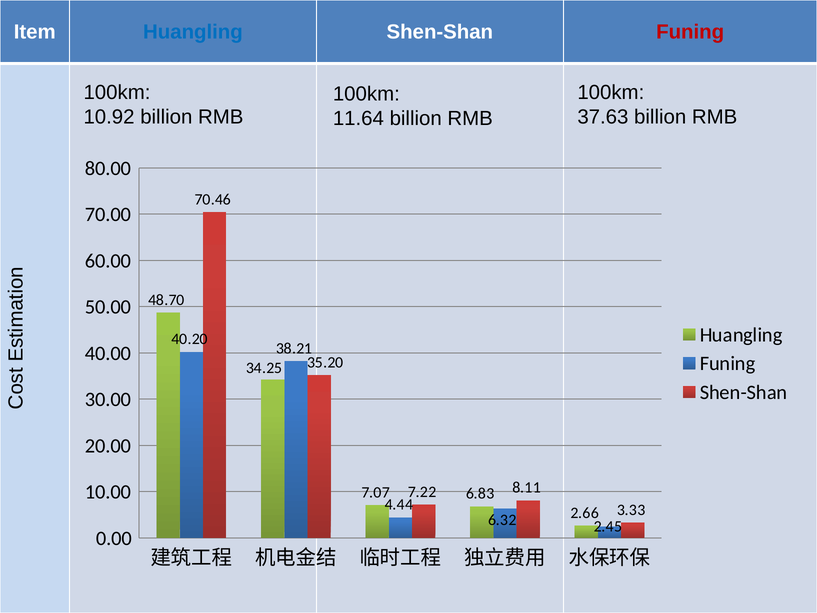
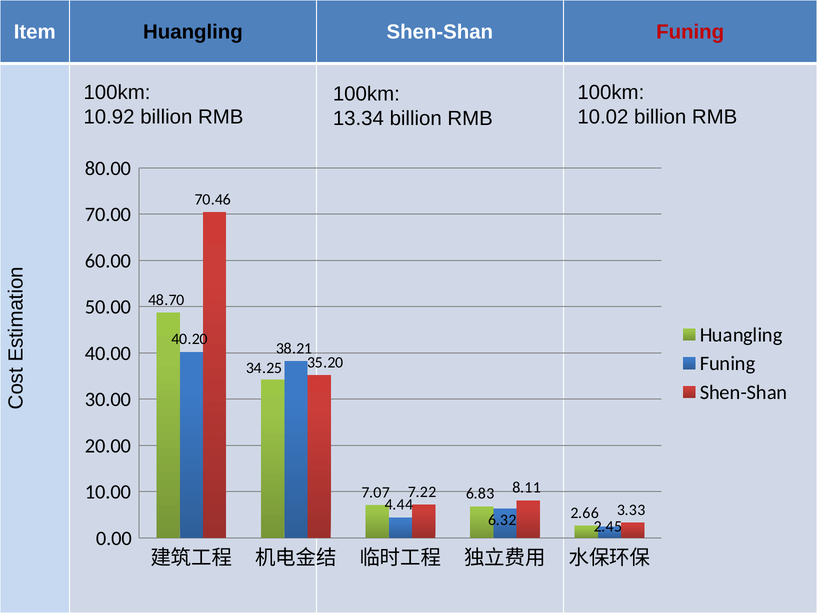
Huangling at (193, 32) colour: blue -> black
37.63: 37.63 -> 10.02
11.64: 11.64 -> 13.34
